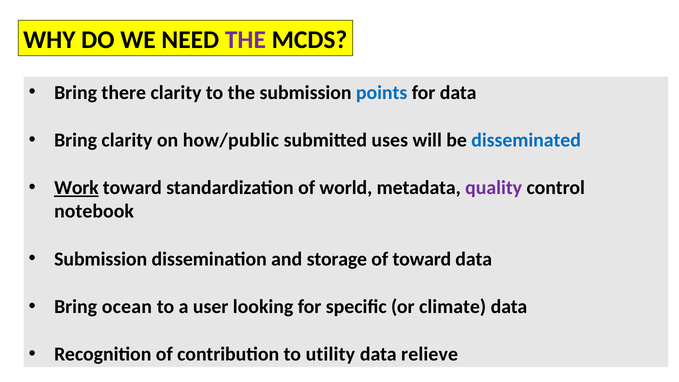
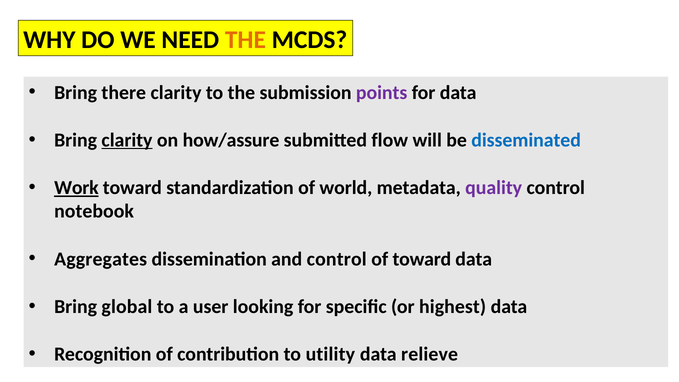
THE at (245, 40) colour: purple -> orange
points colour: blue -> purple
clarity at (127, 140) underline: none -> present
how/public: how/public -> how/assure
uses: uses -> flow
Submission at (101, 259): Submission -> Aggregates
and storage: storage -> control
ocean: ocean -> global
climate: climate -> highest
